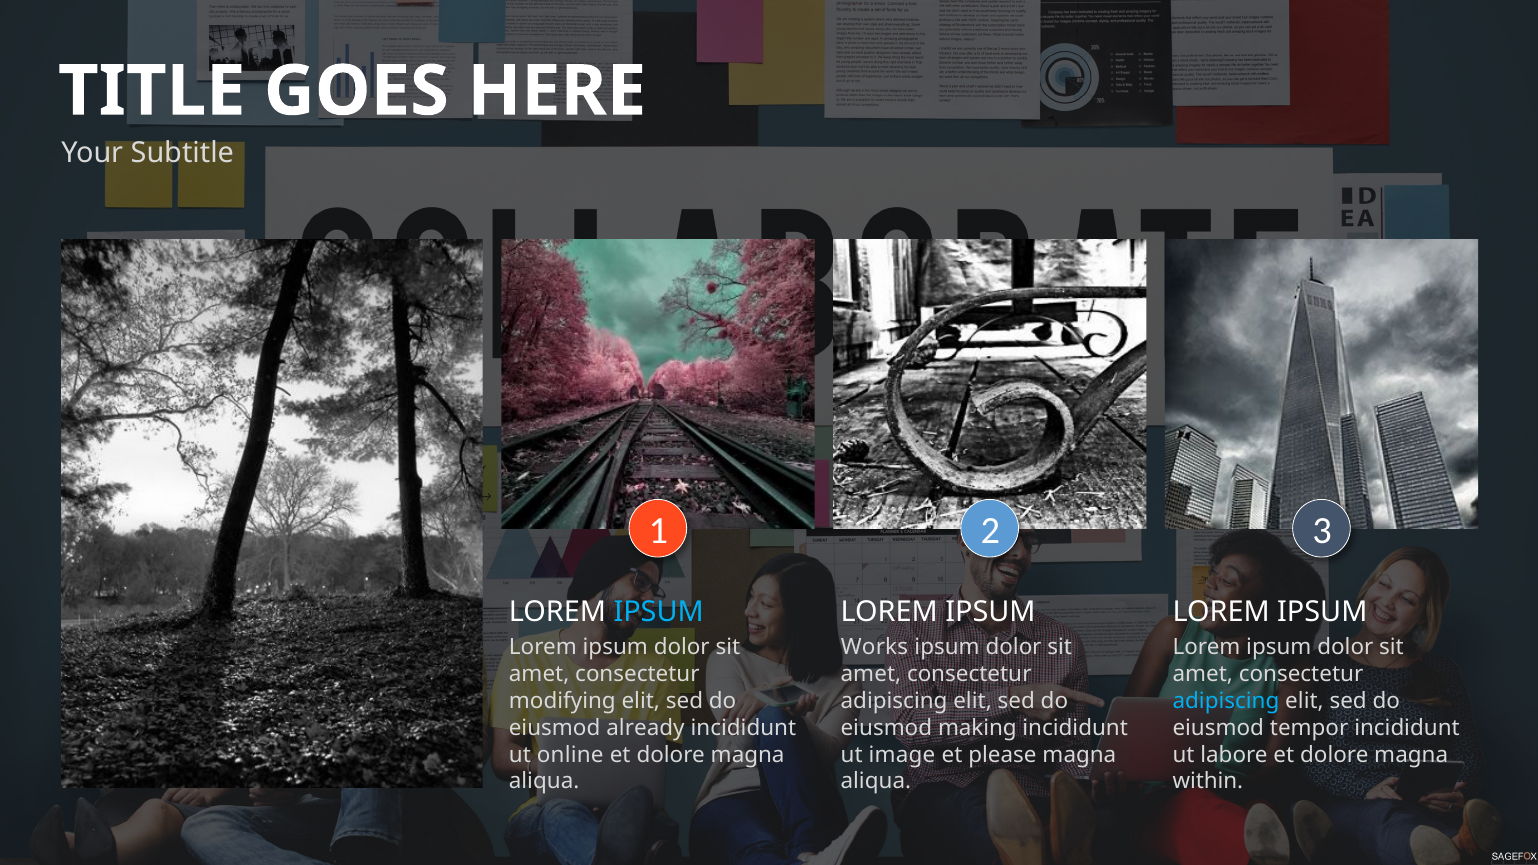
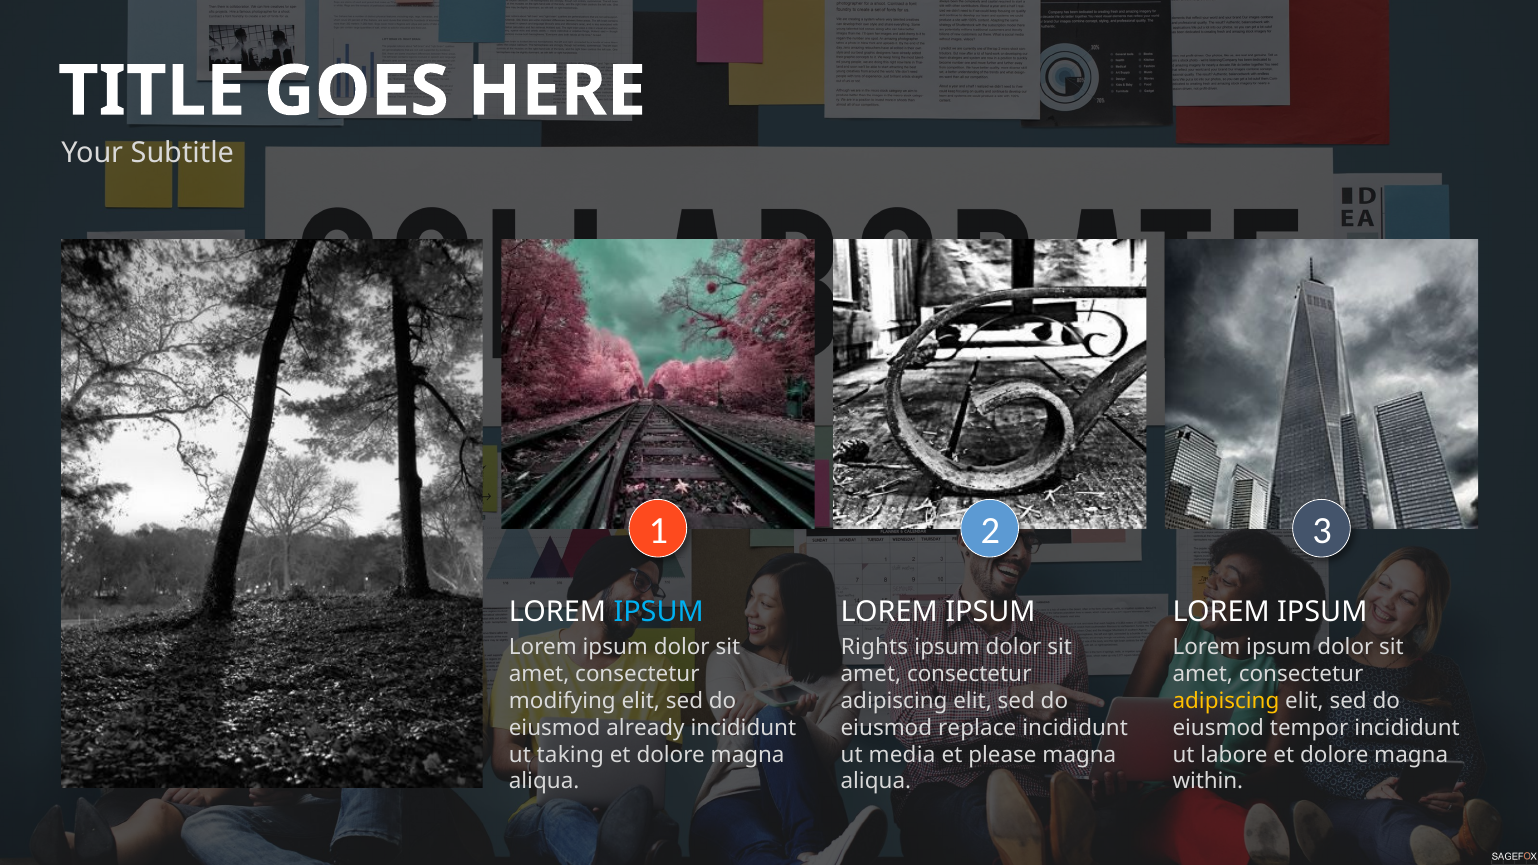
Works: Works -> Rights
adipiscing at (1226, 701) colour: light blue -> yellow
making: making -> replace
online: online -> taking
image: image -> media
